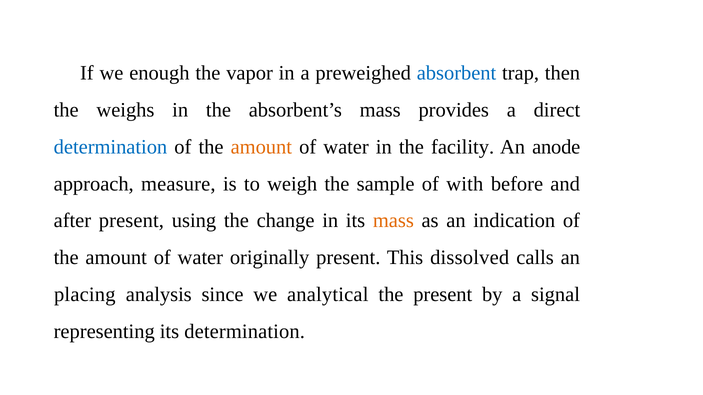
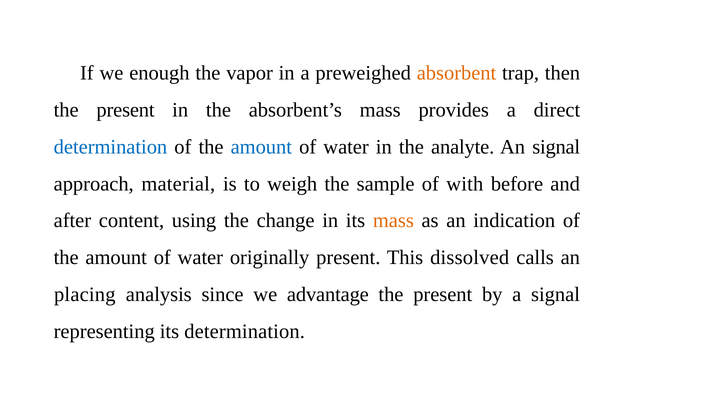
absorbent colour: blue -> orange
weighs at (125, 110): weighs -> present
amount at (261, 147) colour: orange -> blue
facility: facility -> analyte
An anode: anode -> signal
measure: measure -> material
after present: present -> content
analytical: analytical -> advantage
